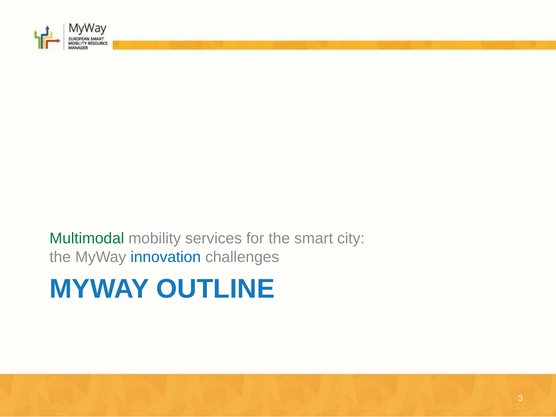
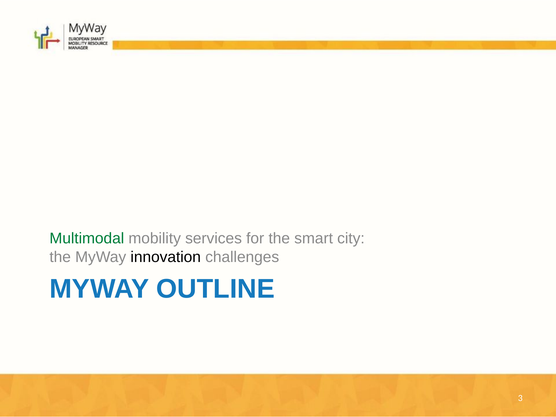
innovation colour: blue -> black
